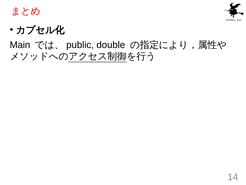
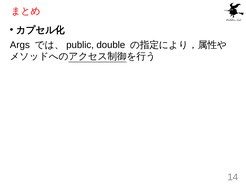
Main: Main -> Args
